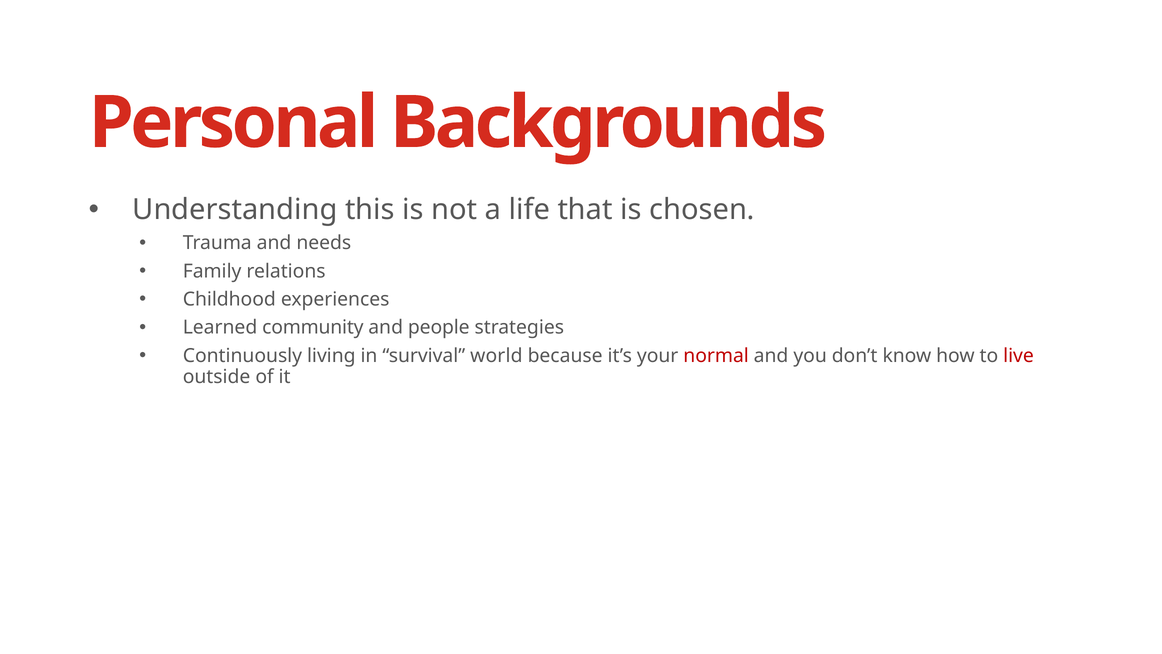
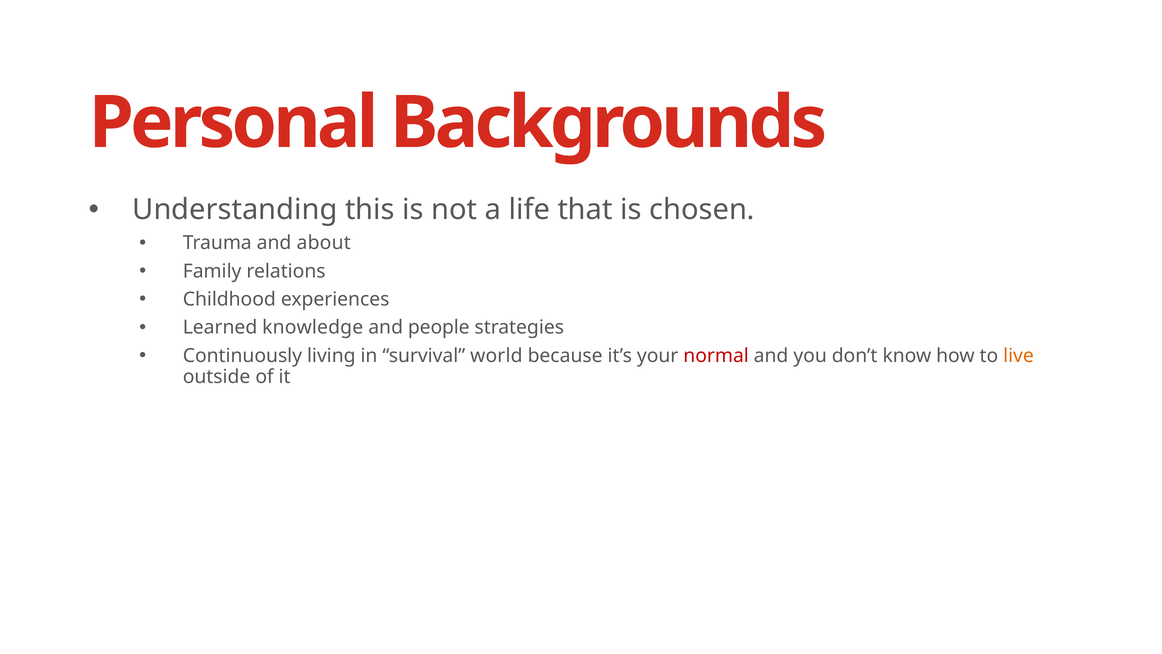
needs: needs -> about
community: community -> knowledge
live colour: red -> orange
